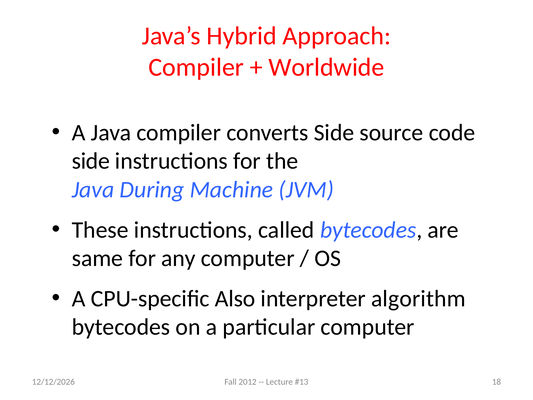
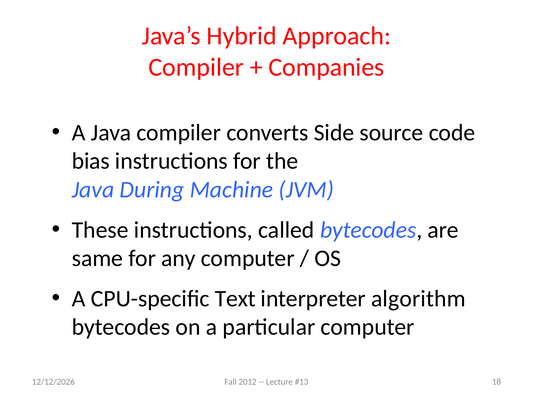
Worldwide: Worldwide -> Companies
side at (91, 161): side -> bias
Also: Also -> Text
